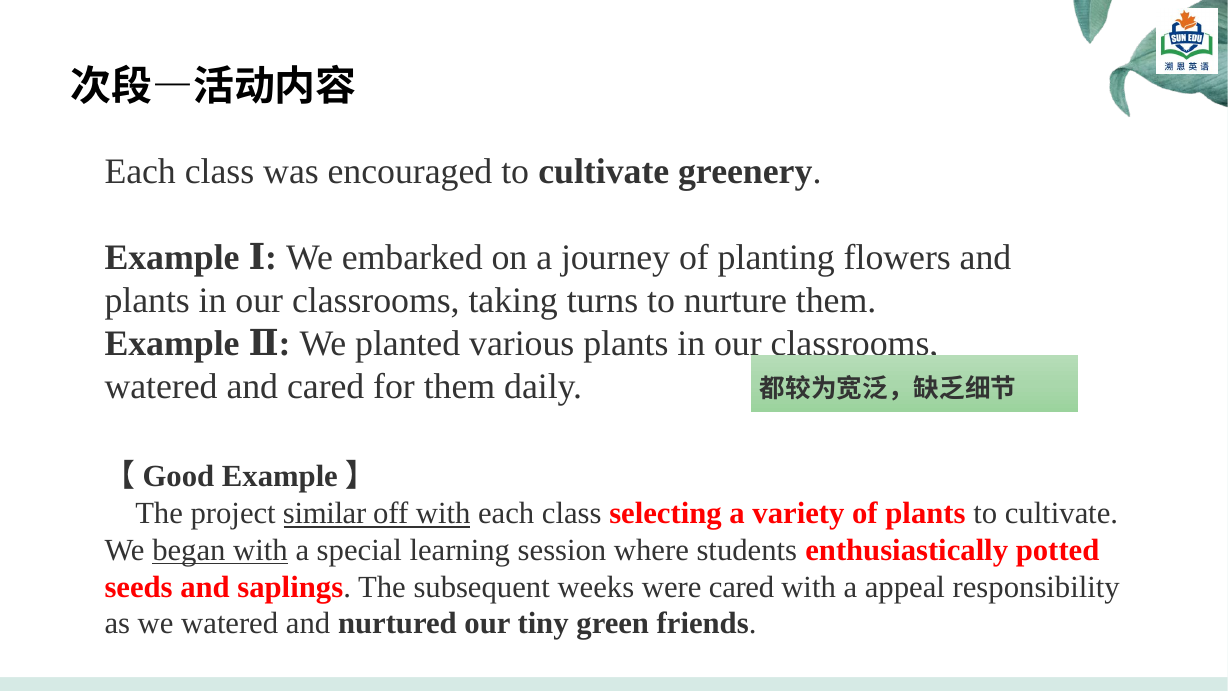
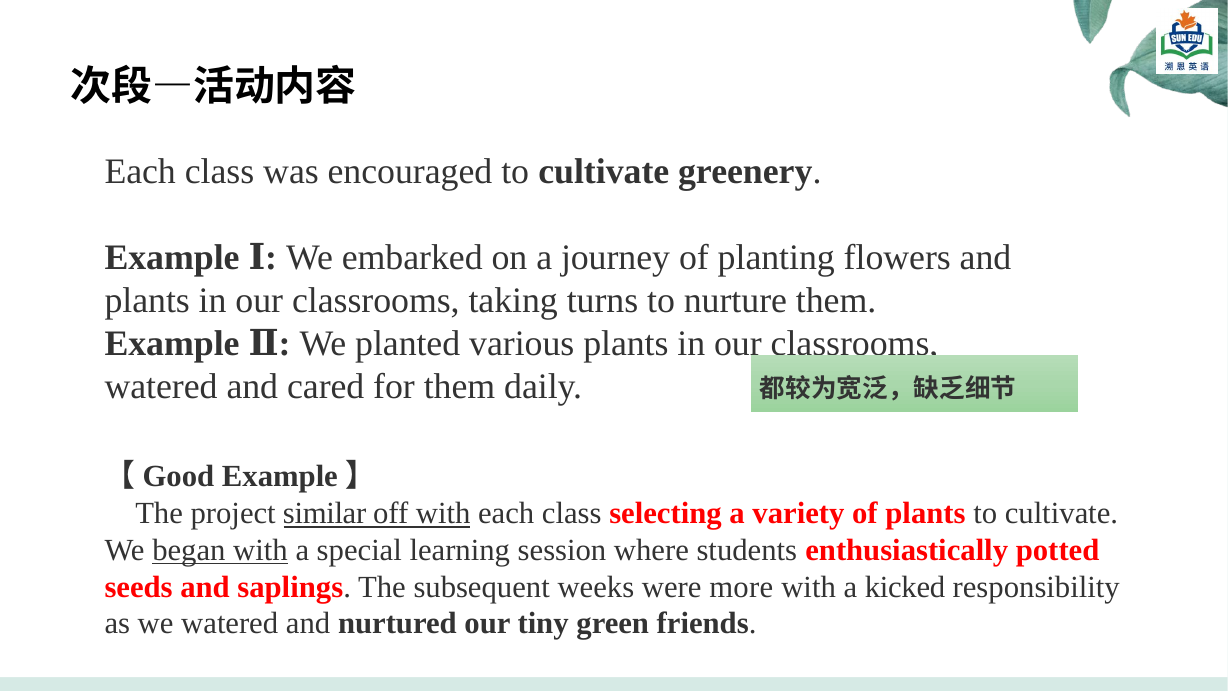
were cared: cared -> more
appeal: appeal -> kicked
